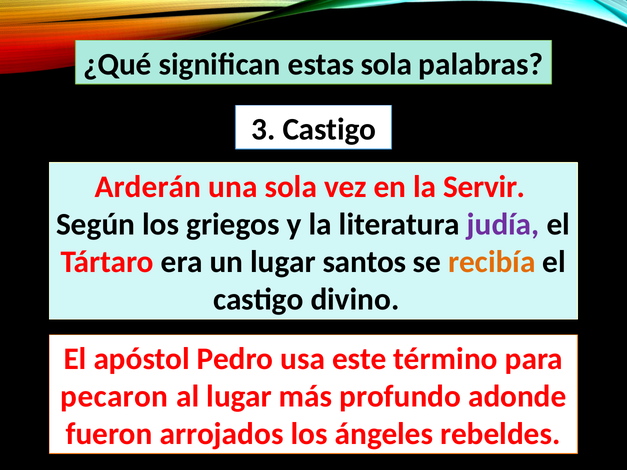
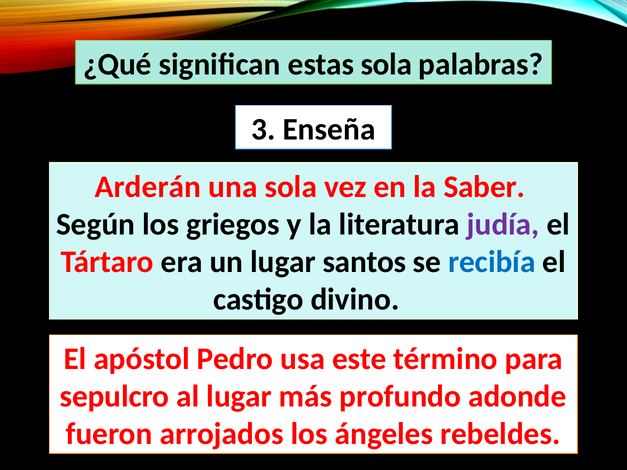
3 Castigo: Castigo -> Enseña
Servir: Servir -> Saber
recibía colour: orange -> blue
pecaron: pecaron -> sepulcro
